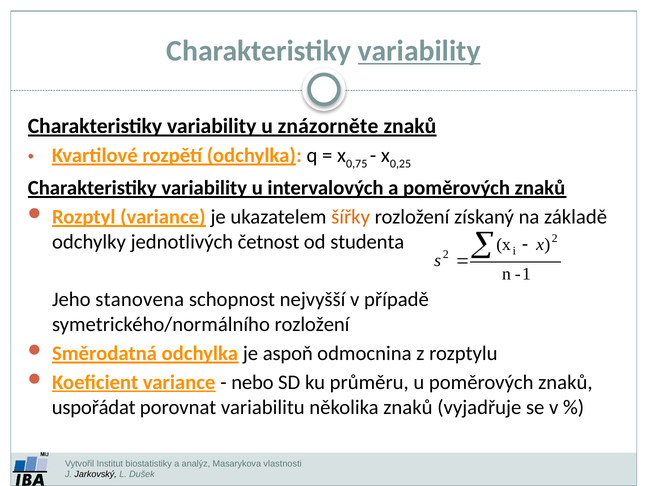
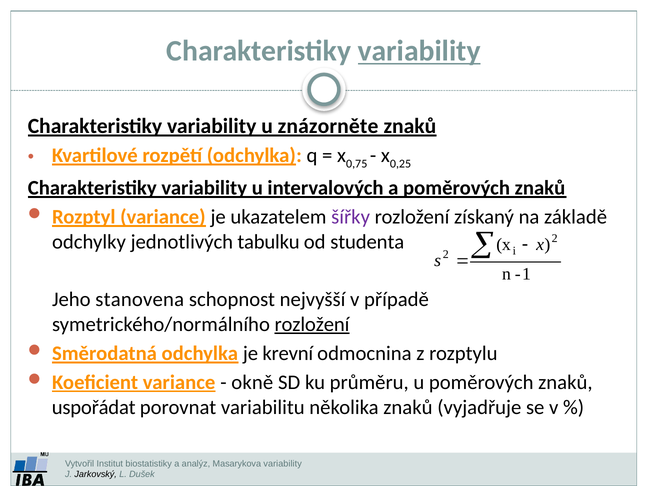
šířky colour: orange -> purple
četnost: četnost -> tabulku
rozložení at (312, 324) underline: none -> present
aspoň: aspoň -> krevní
nebo: nebo -> okně
Masarykova vlastnosti: vlastnosti -> variability
